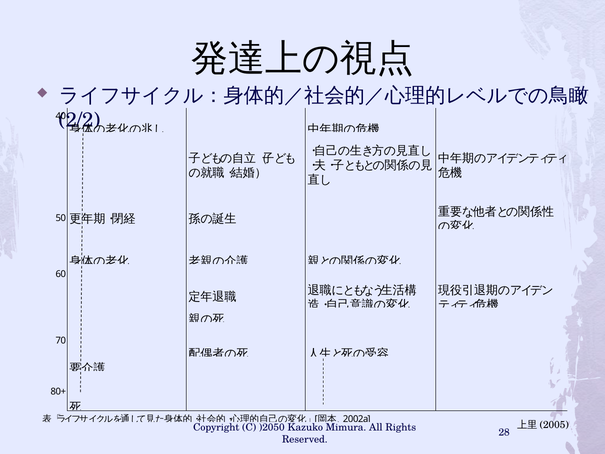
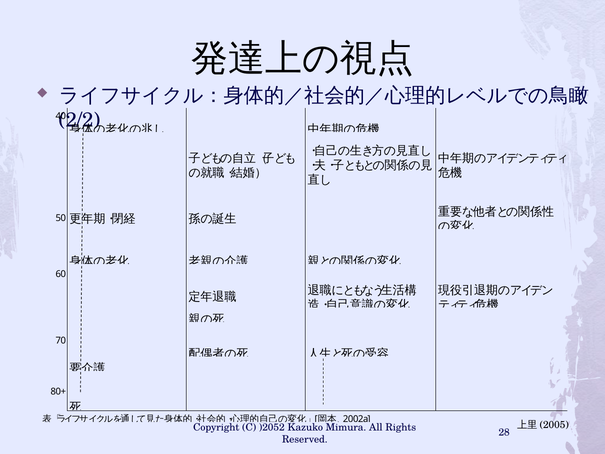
)2050: )2050 -> )2052
